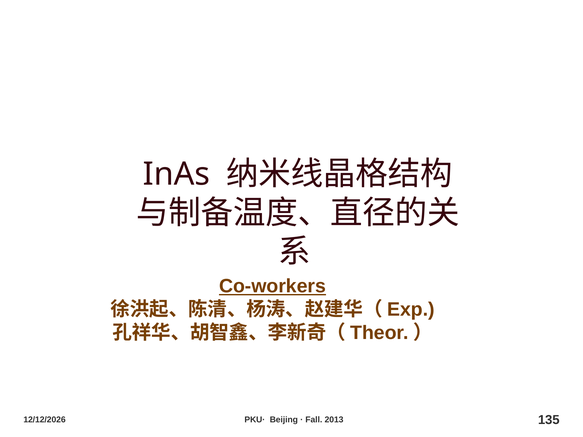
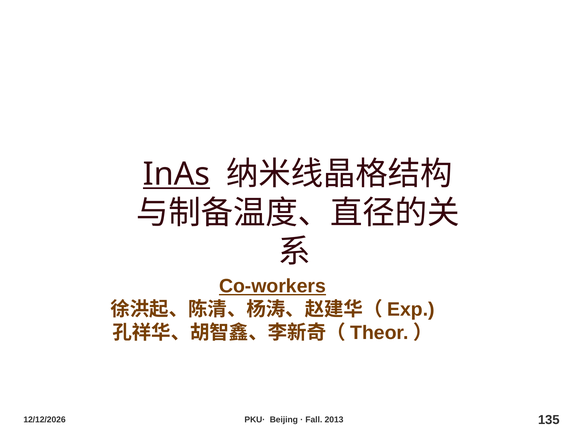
InAs underline: none -> present
